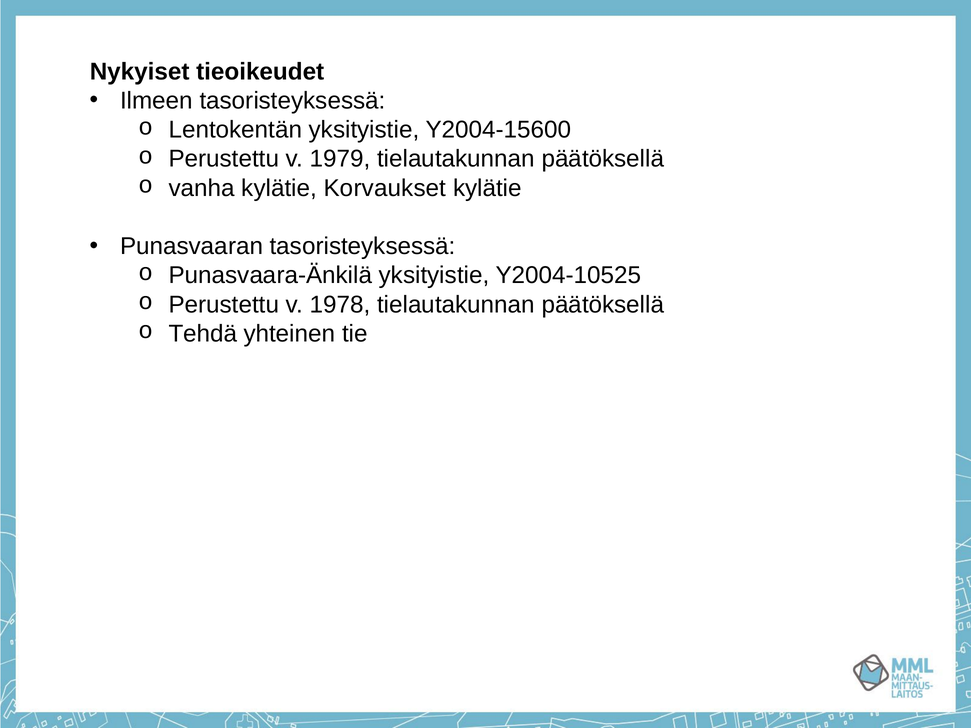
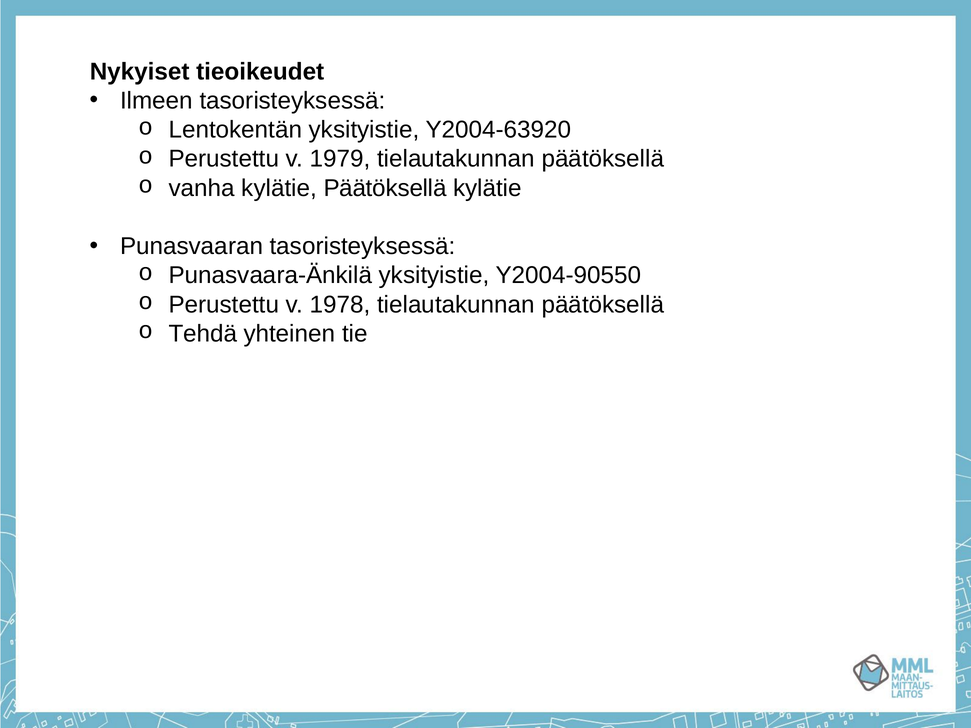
Y2004-15600: Y2004-15600 -> Y2004-63920
kylätie Korvaukset: Korvaukset -> Päätöksellä
Y2004-10525: Y2004-10525 -> Y2004-90550
